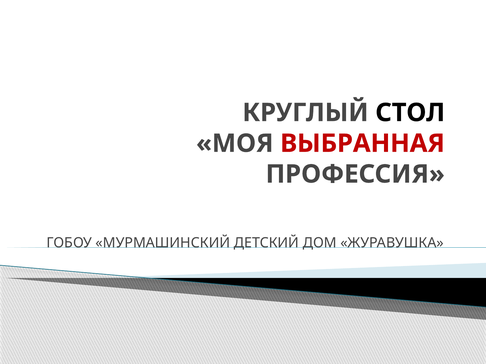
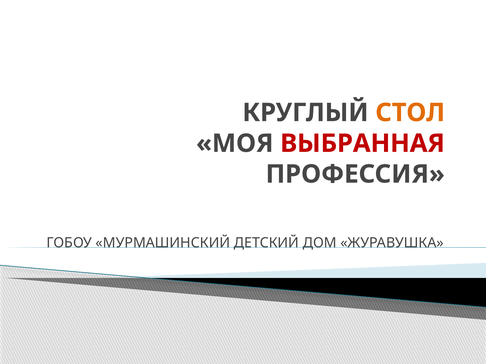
СТОЛ colour: black -> orange
